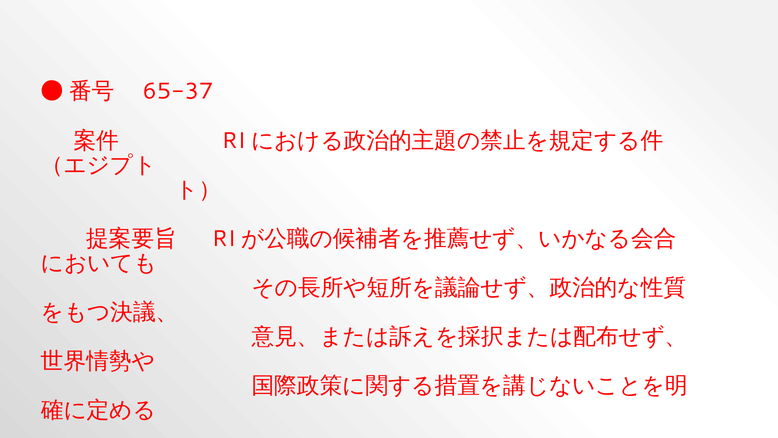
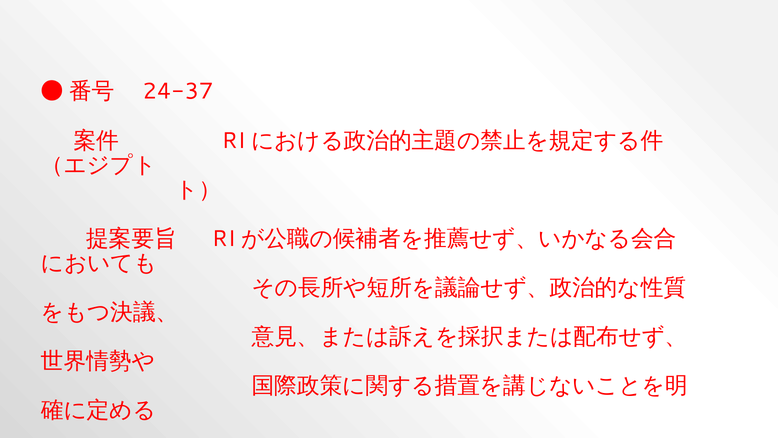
65-37: 65-37 -> 24-37
